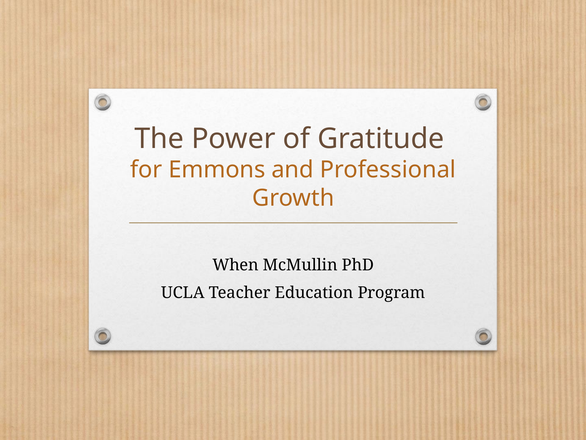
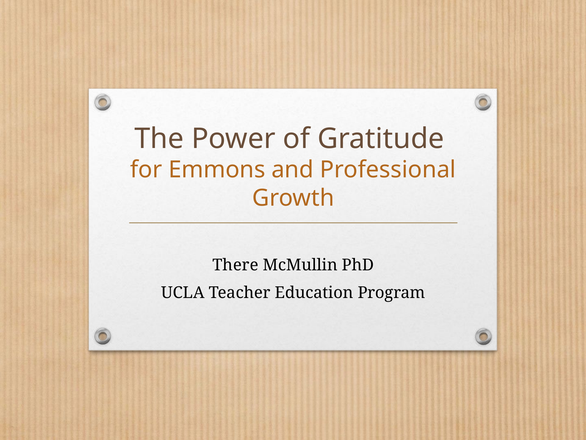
When: When -> There
